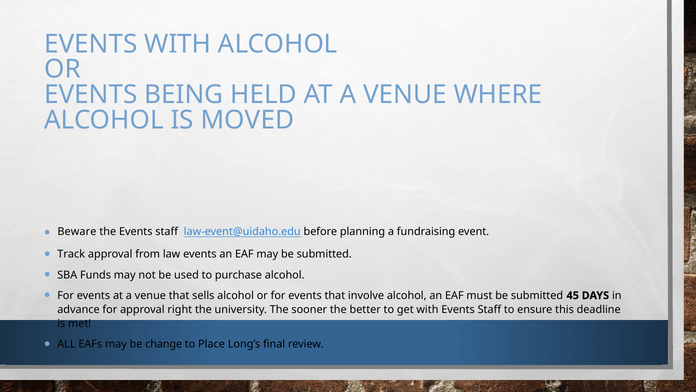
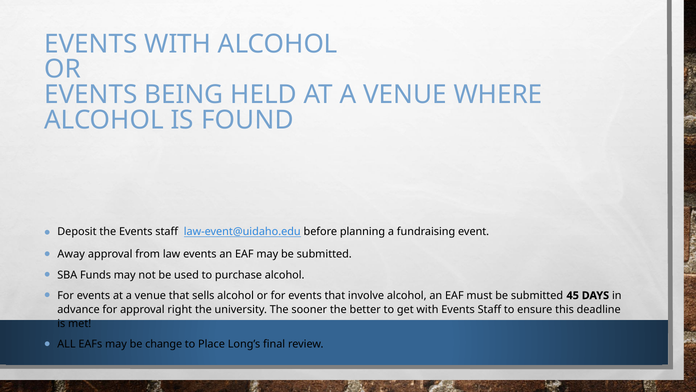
MOVED: MOVED -> FOUND
Beware: Beware -> Deposit
Track: Track -> Away
